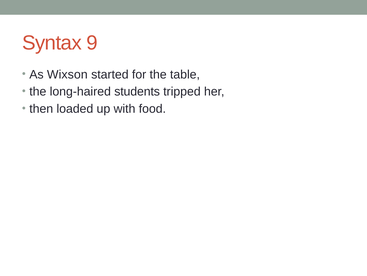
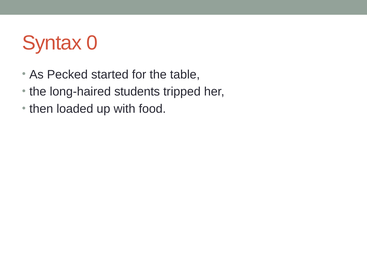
9: 9 -> 0
Wixson: Wixson -> Pecked
